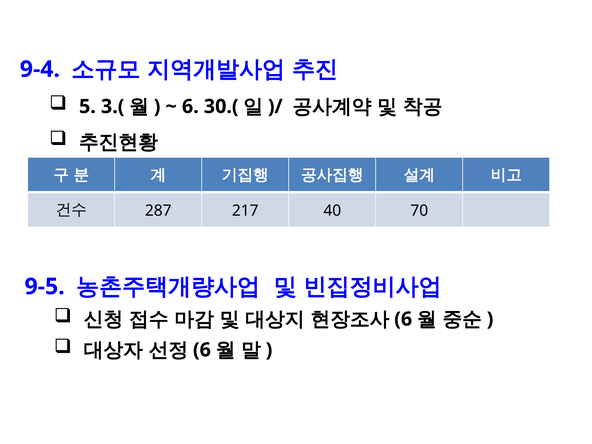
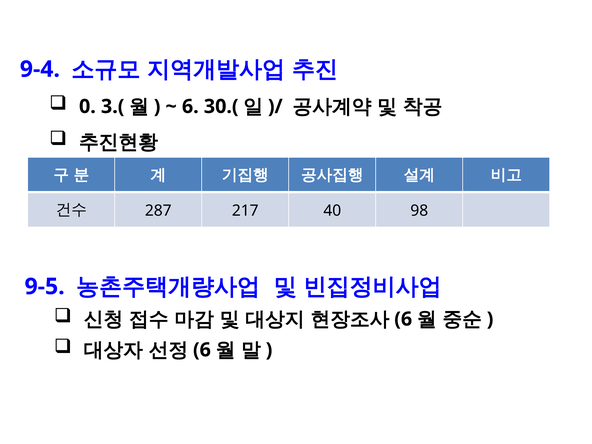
5: 5 -> 0
70: 70 -> 98
